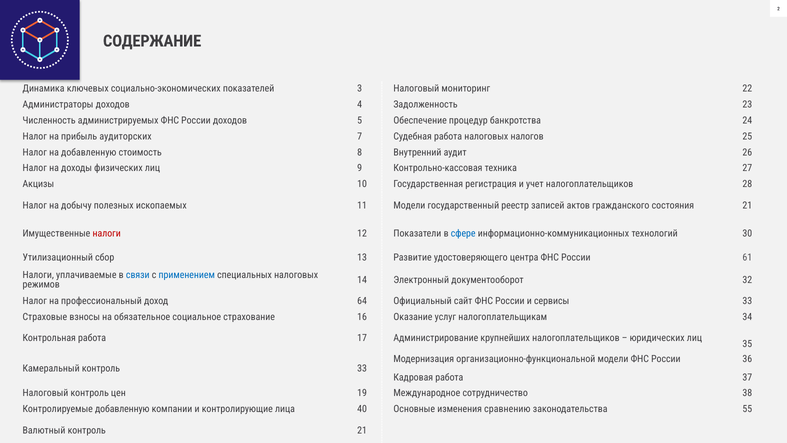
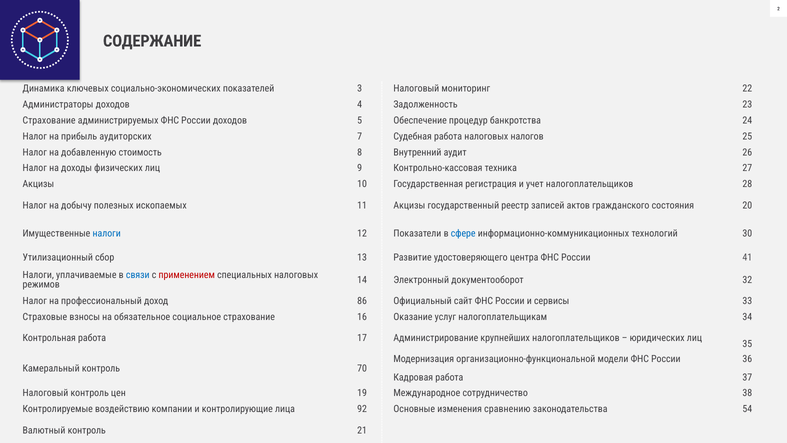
Численность at (49, 120): Численность -> Страхование
11 Модели: Модели -> Акцизы
состояния 21: 21 -> 20
налоги at (107, 234) colour: red -> blue
61: 61 -> 41
применением colour: blue -> red
64: 64 -> 86
контроль 33: 33 -> 70
Контролируемые добавленную: добавленную -> воздействию
40: 40 -> 92
55: 55 -> 54
